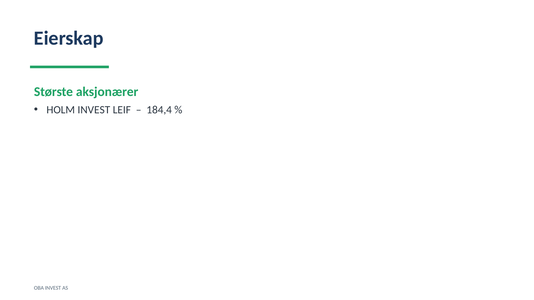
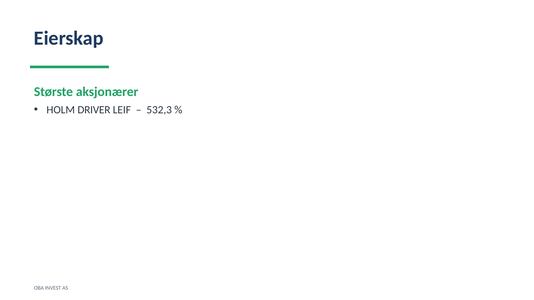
HOLM INVEST: INVEST -> DRIVER
184,4: 184,4 -> 532,3
